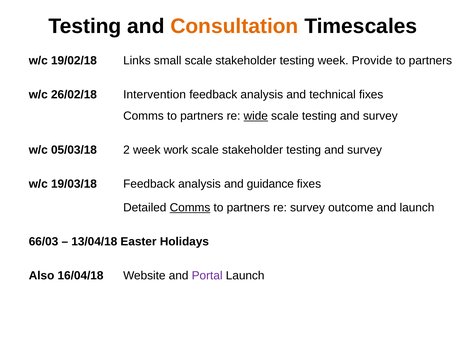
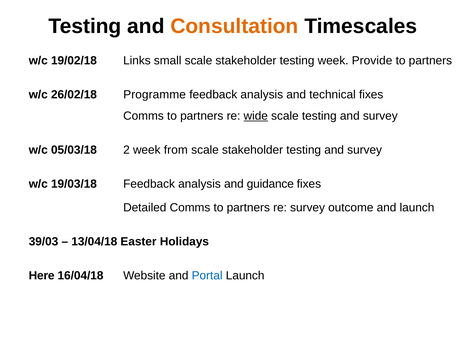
Intervention: Intervention -> Programme
work: work -> from
Comms at (190, 208) underline: present -> none
66/03: 66/03 -> 39/03
Also: Also -> Here
Portal colour: purple -> blue
